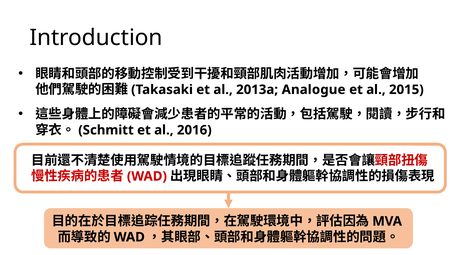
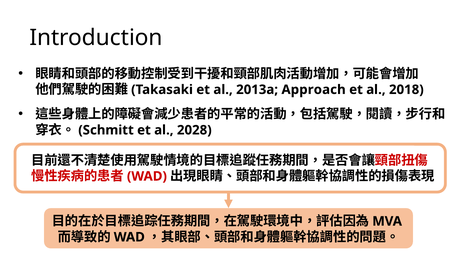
Analogue: Analogue -> Approach
2015: 2015 -> 2018
2016: 2016 -> 2028
